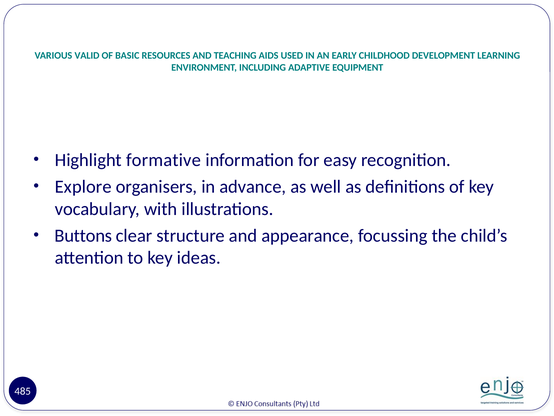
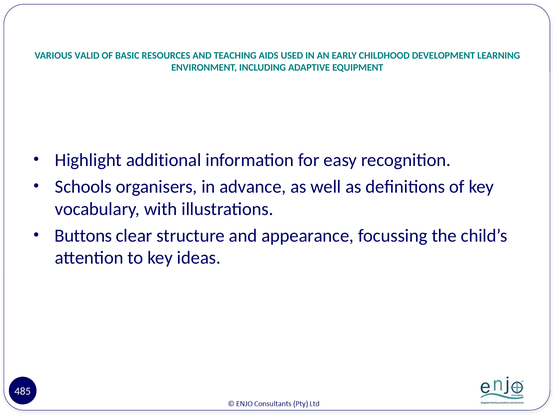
formative: formative -> additional
Explore: Explore -> Schools
